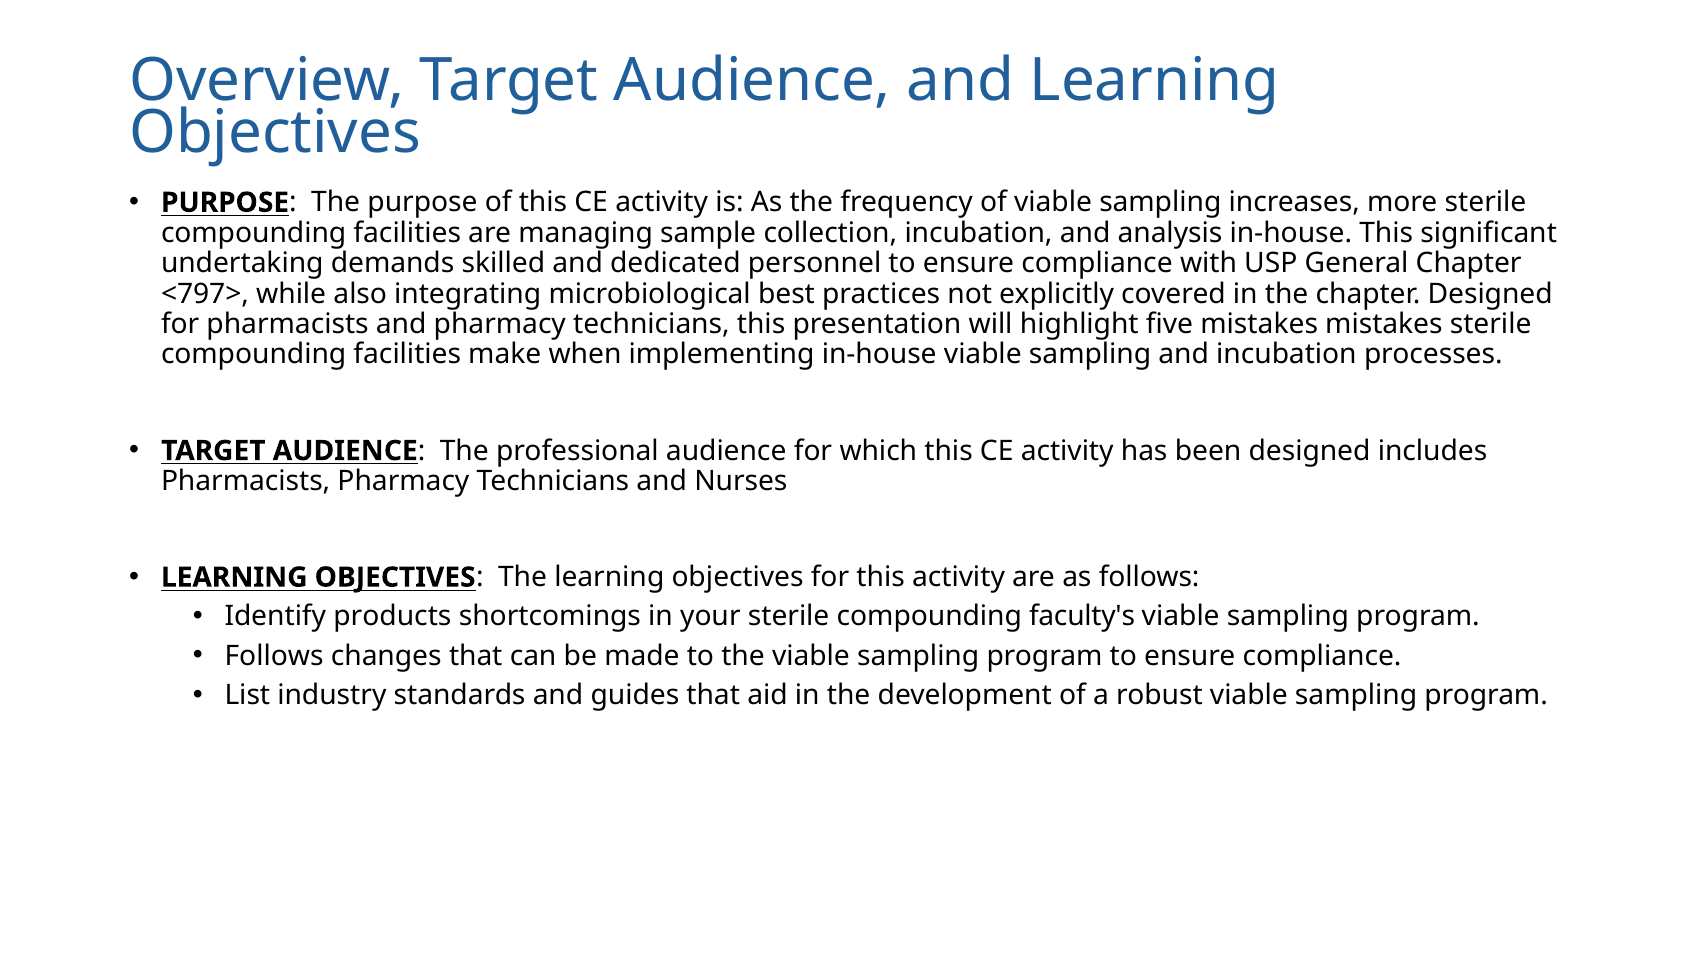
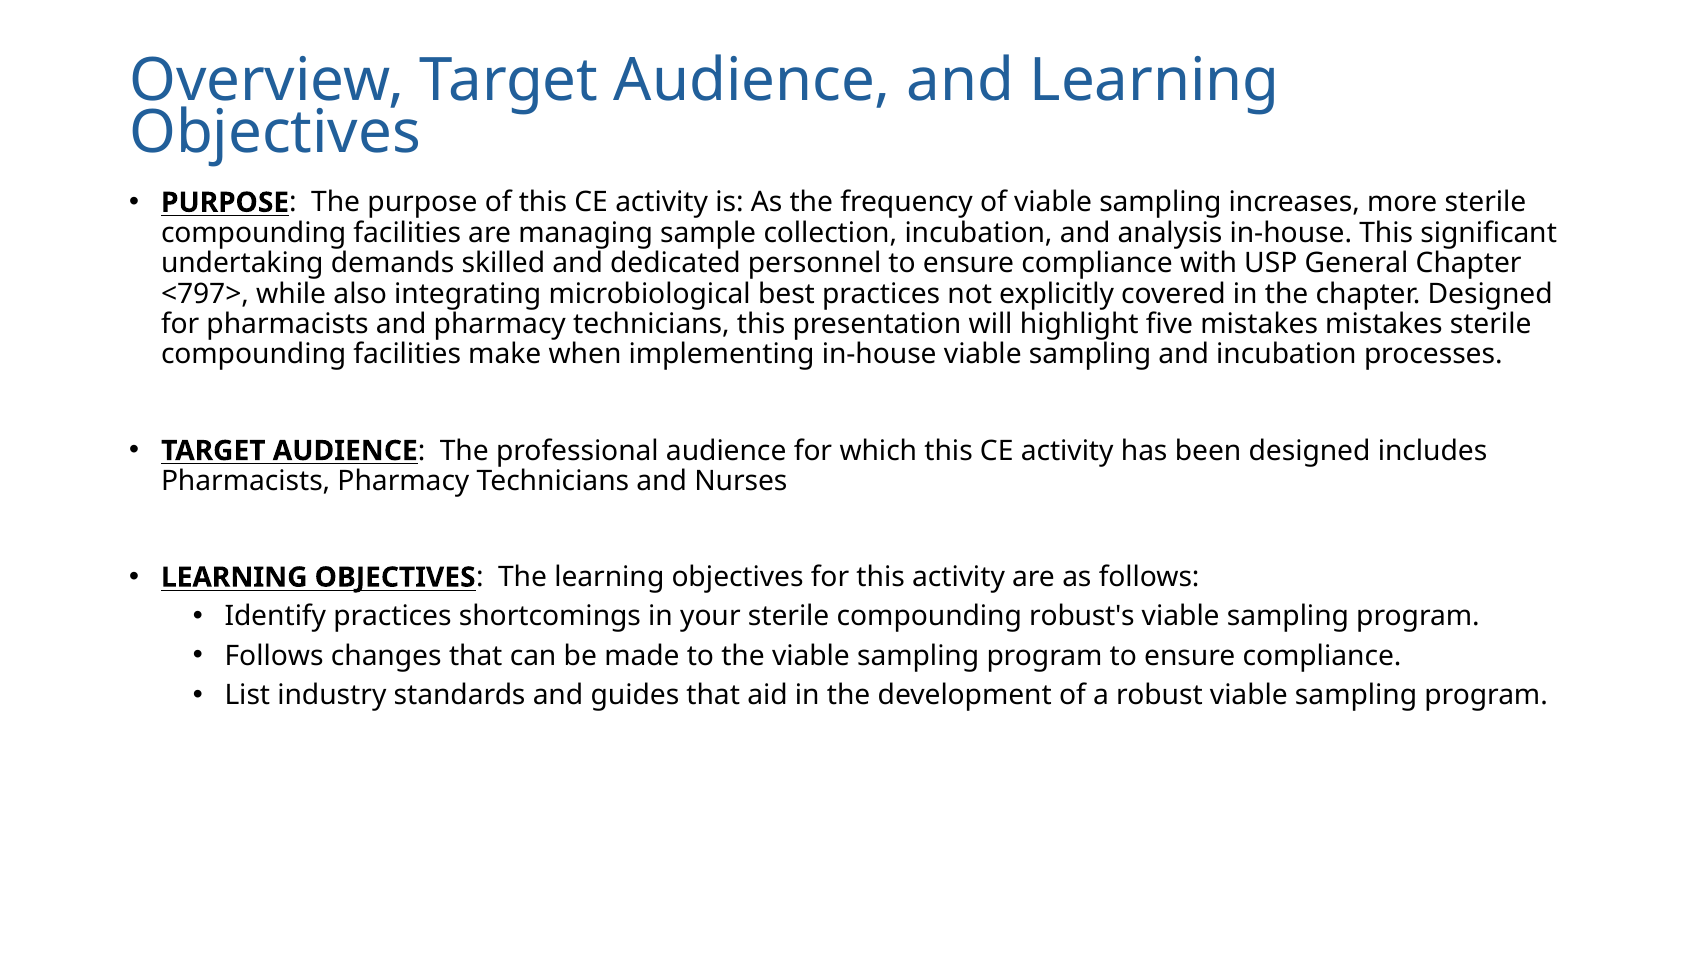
Identify products: products -> practices
faculty's: faculty's -> robust's
